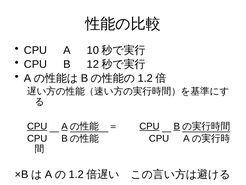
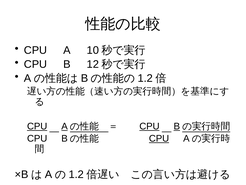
CPU at (159, 138) underline: none -> present
